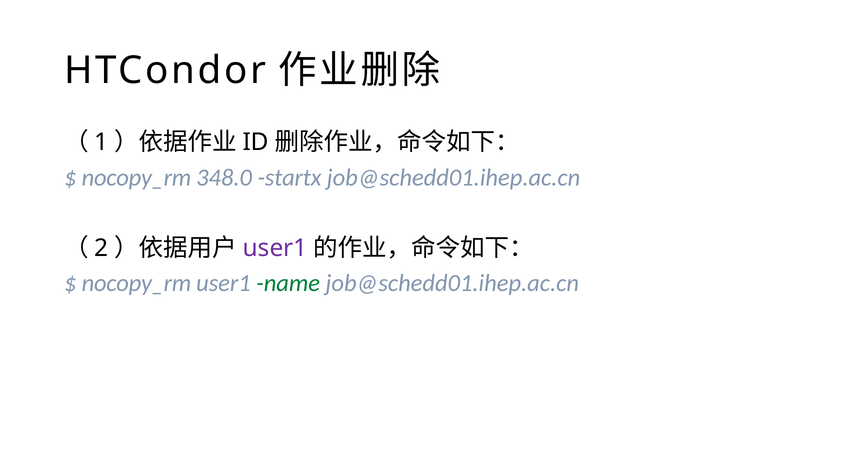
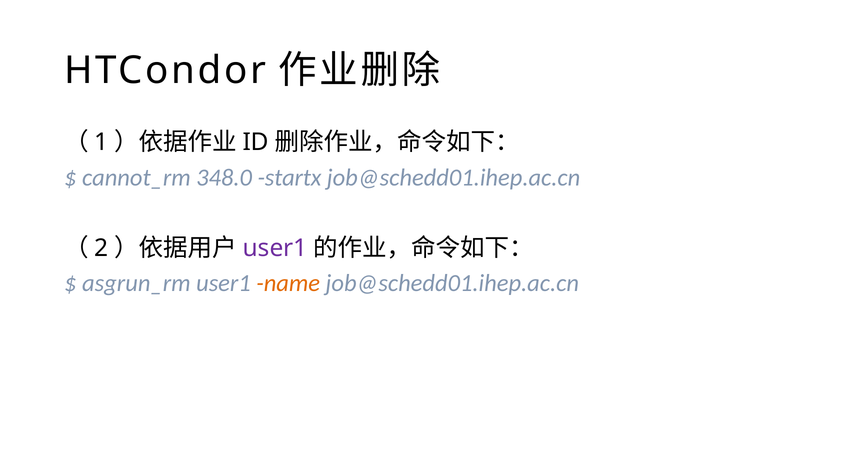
nocopy_rm at (136, 177): nocopy_rm -> cannot_rm
nocopy_rm at (136, 283): nocopy_rm -> asgrun_rm
name colour: green -> orange
